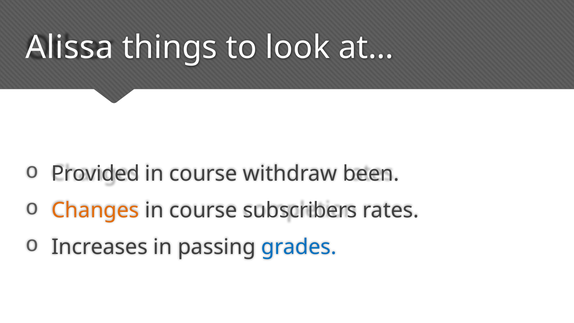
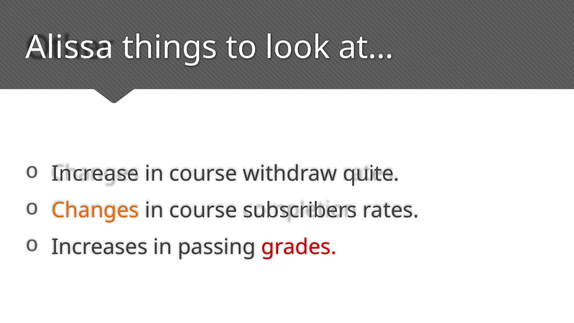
Provided: Provided -> Increase
been: been -> quite
grades colour: blue -> red
